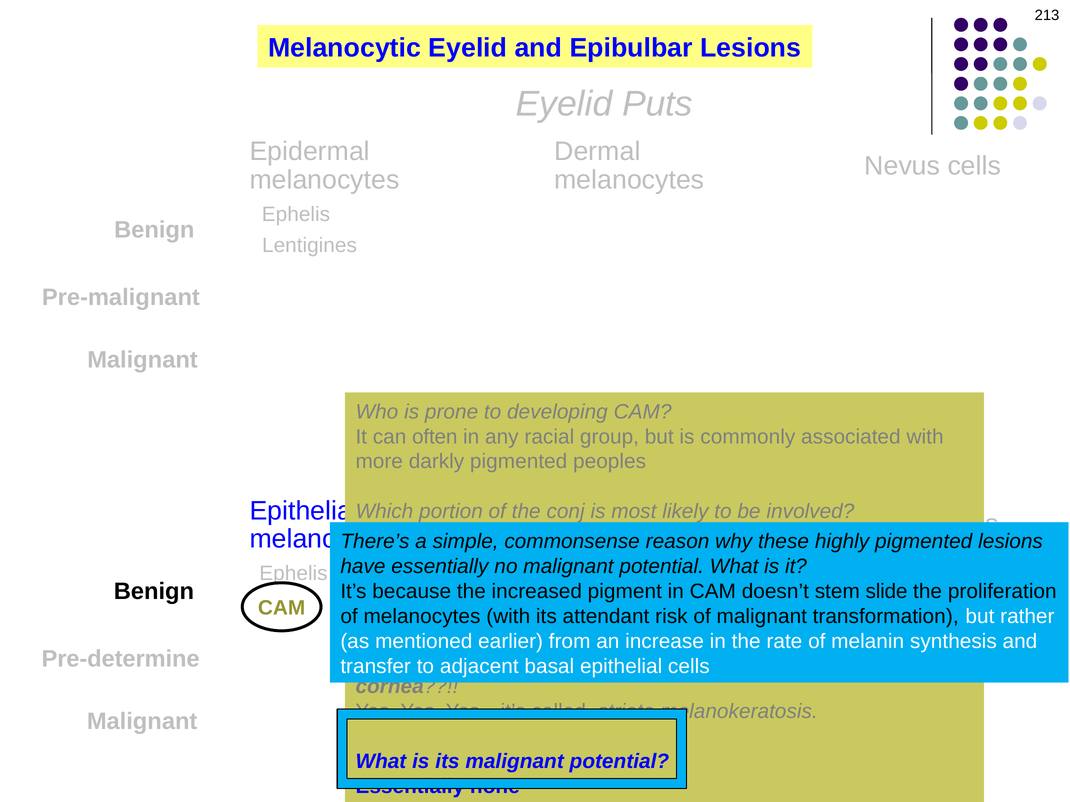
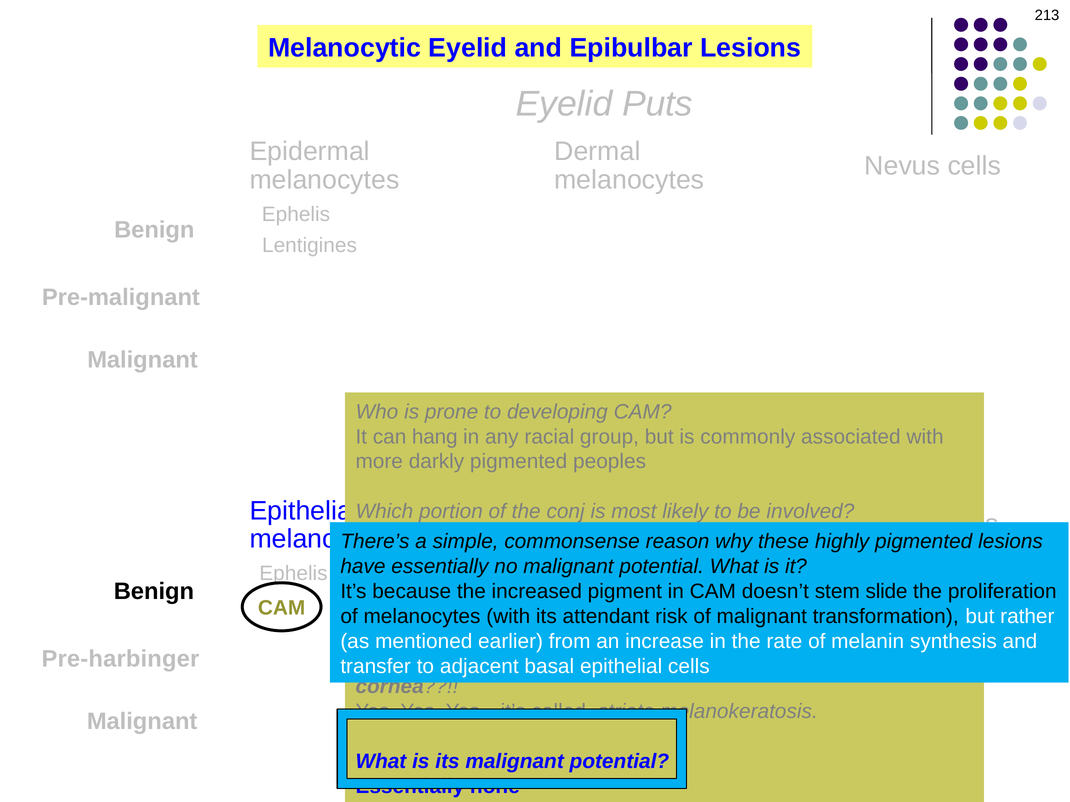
often: often -> hang
Pre-determine: Pre-determine -> Pre-harbinger
